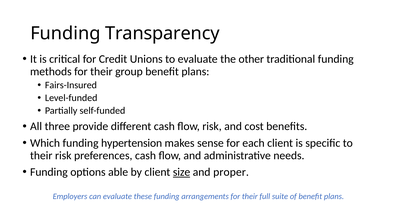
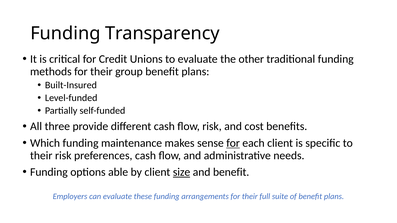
Fairs-Insured: Fairs-Insured -> Built-Insured
hypertension: hypertension -> maintenance
for at (233, 143) underline: none -> present
and proper: proper -> benefit
